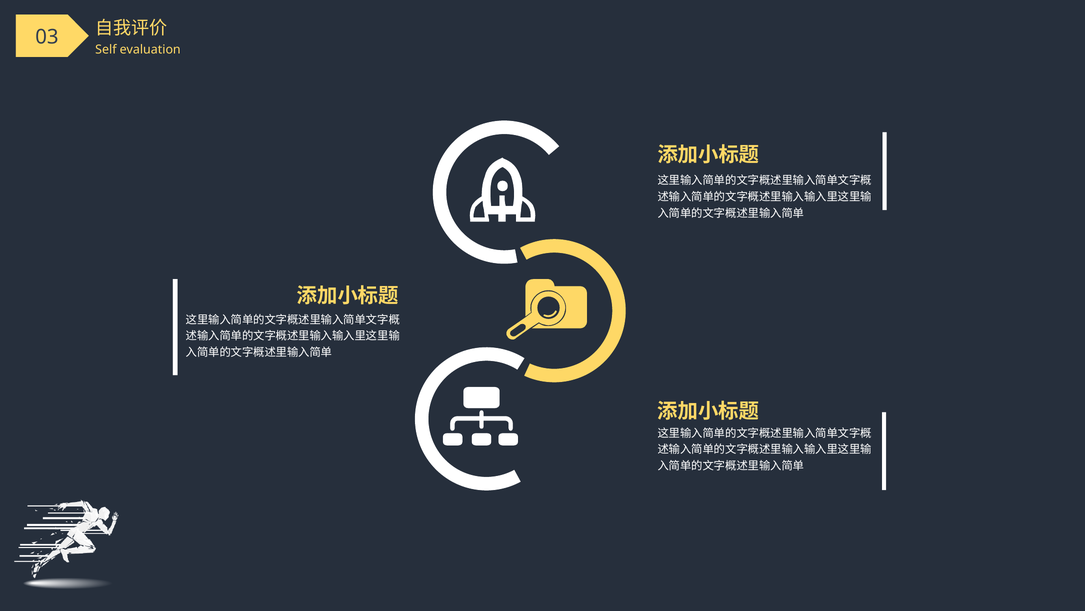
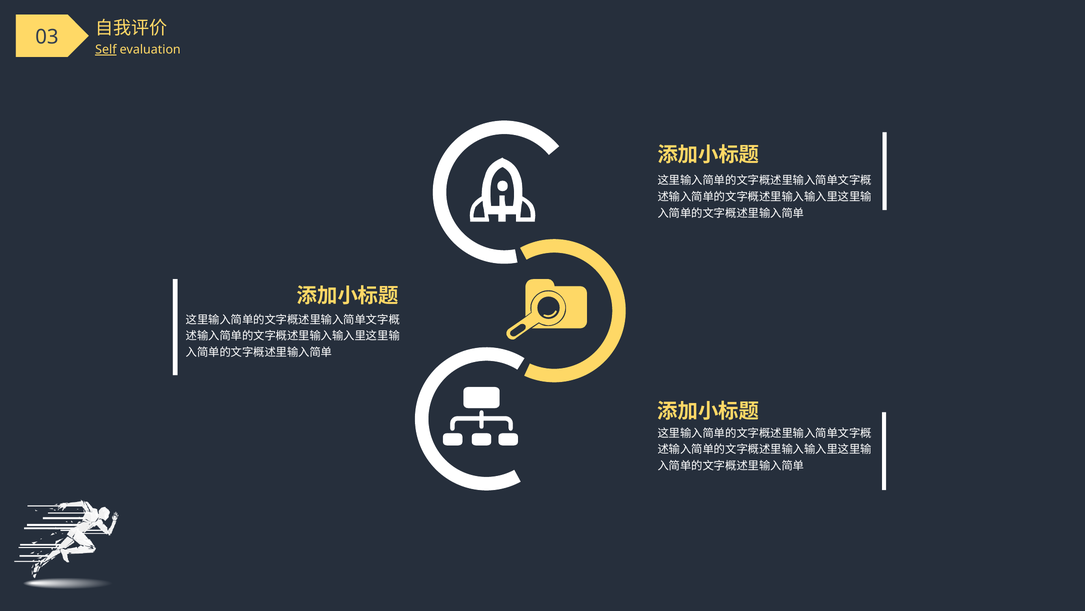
Self underline: none -> present
